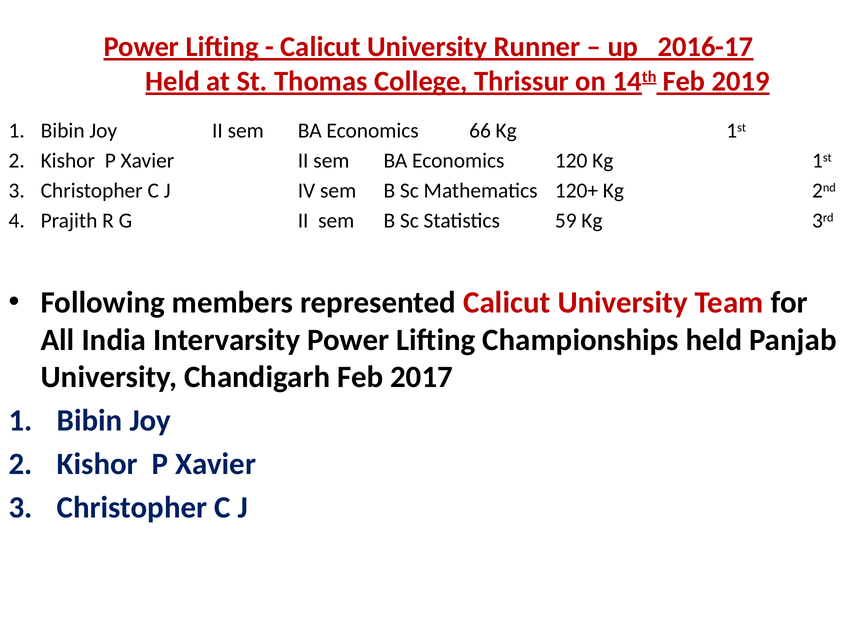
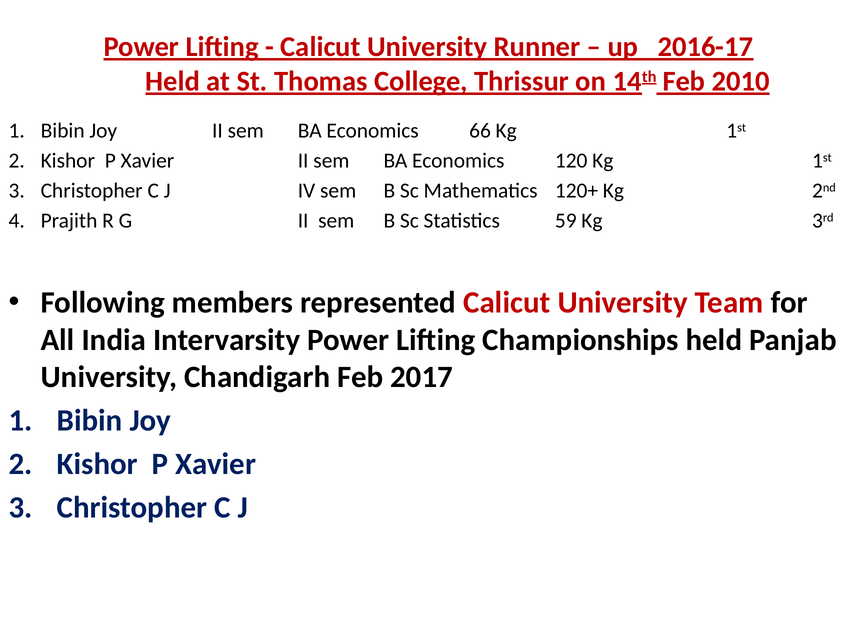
2019: 2019 -> 2010
